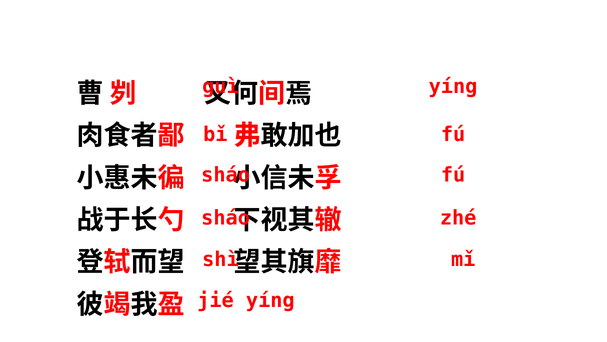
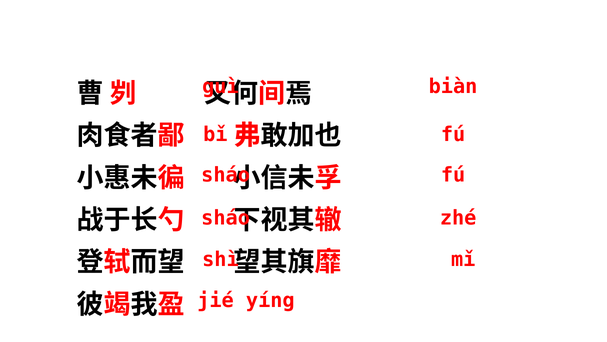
yíng at (453, 87): yíng -> biàn
